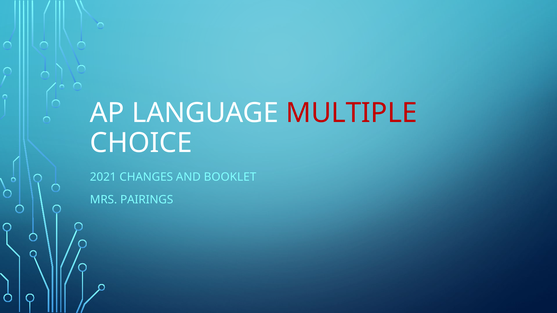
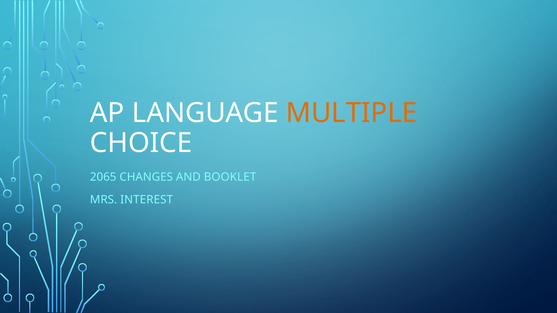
MULTIPLE colour: red -> orange
2021: 2021 -> 2065
PAIRINGS: PAIRINGS -> INTEREST
